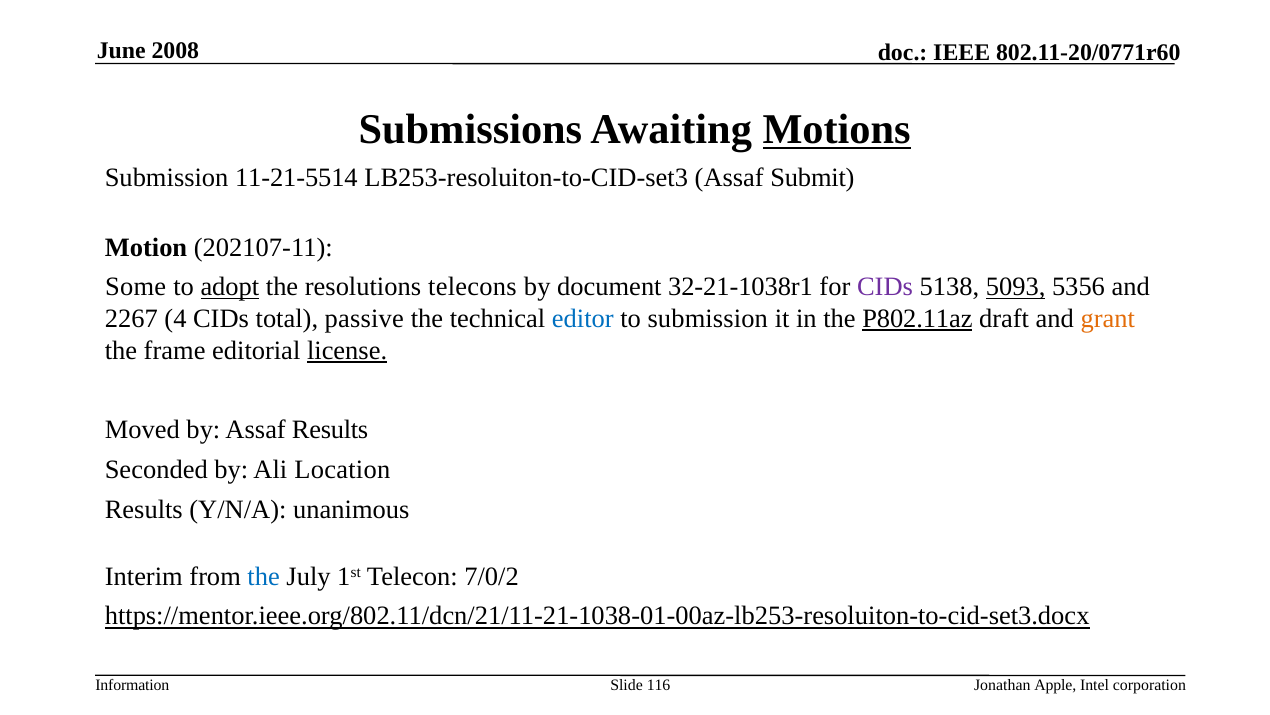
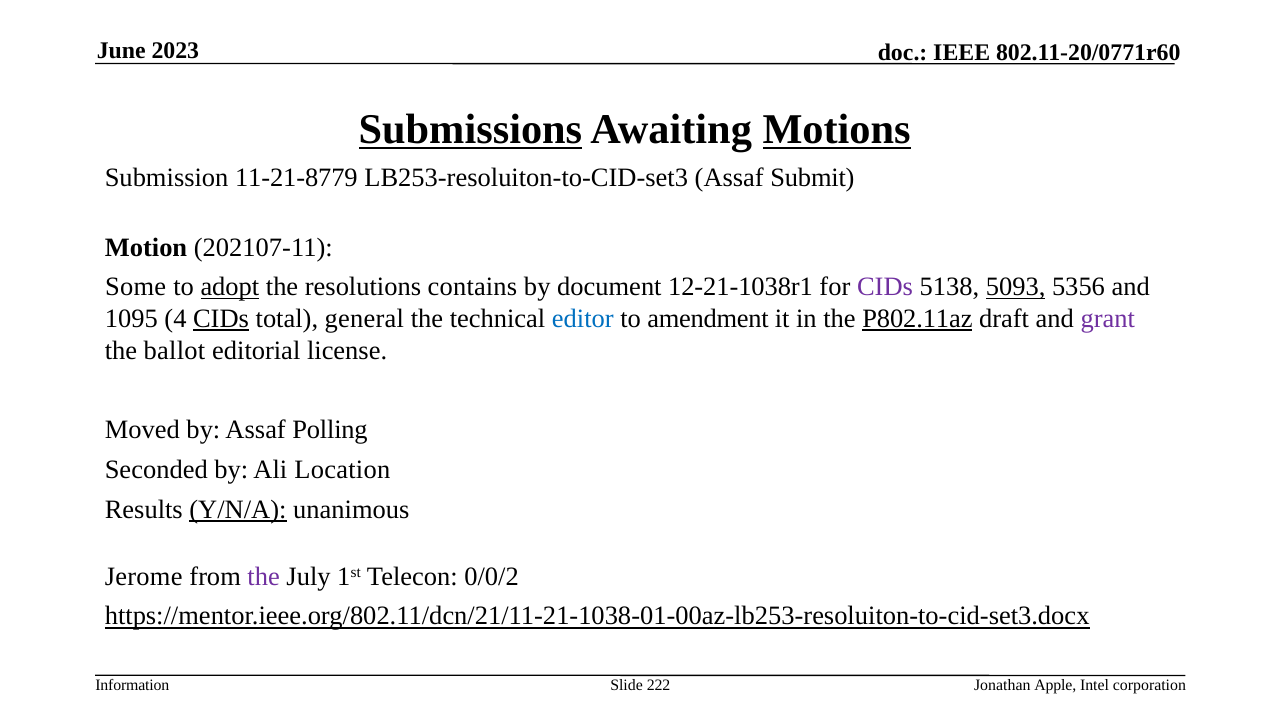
2008: 2008 -> 2023
Submissions underline: none -> present
11-21-5514: 11-21-5514 -> 11-21-8779
telecons: telecons -> contains
32-21-1038r1: 32-21-1038r1 -> 12-21-1038r1
2267: 2267 -> 1095
CIDs at (221, 319) underline: none -> present
passive: passive -> general
to submission: submission -> amendment
grant colour: orange -> purple
frame: frame -> ballot
license underline: present -> none
Assaf Results: Results -> Polling
Y/N/A underline: none -> present
Interim: Interim -> Jerome
the at (264, 576) colour: blue -> purple
7/0/2: 7/0/2 -> 0/0/2
116: 116 -> 222
